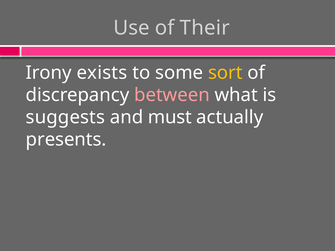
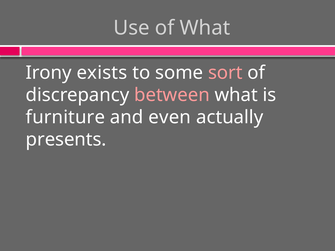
of Their: Their -> What
sort colour: yellow -> pink
suggests: suggests -> furniture
must: must -> even
